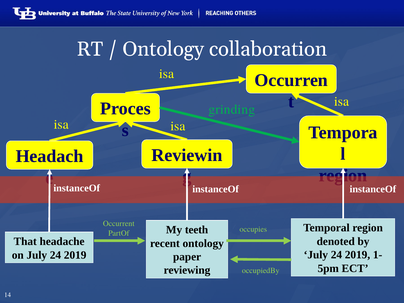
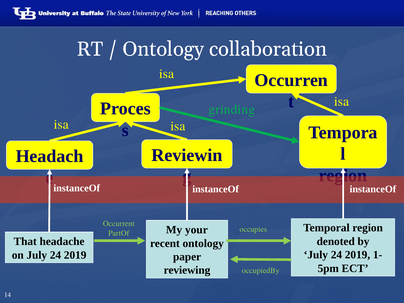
teeth: teeth -> your
